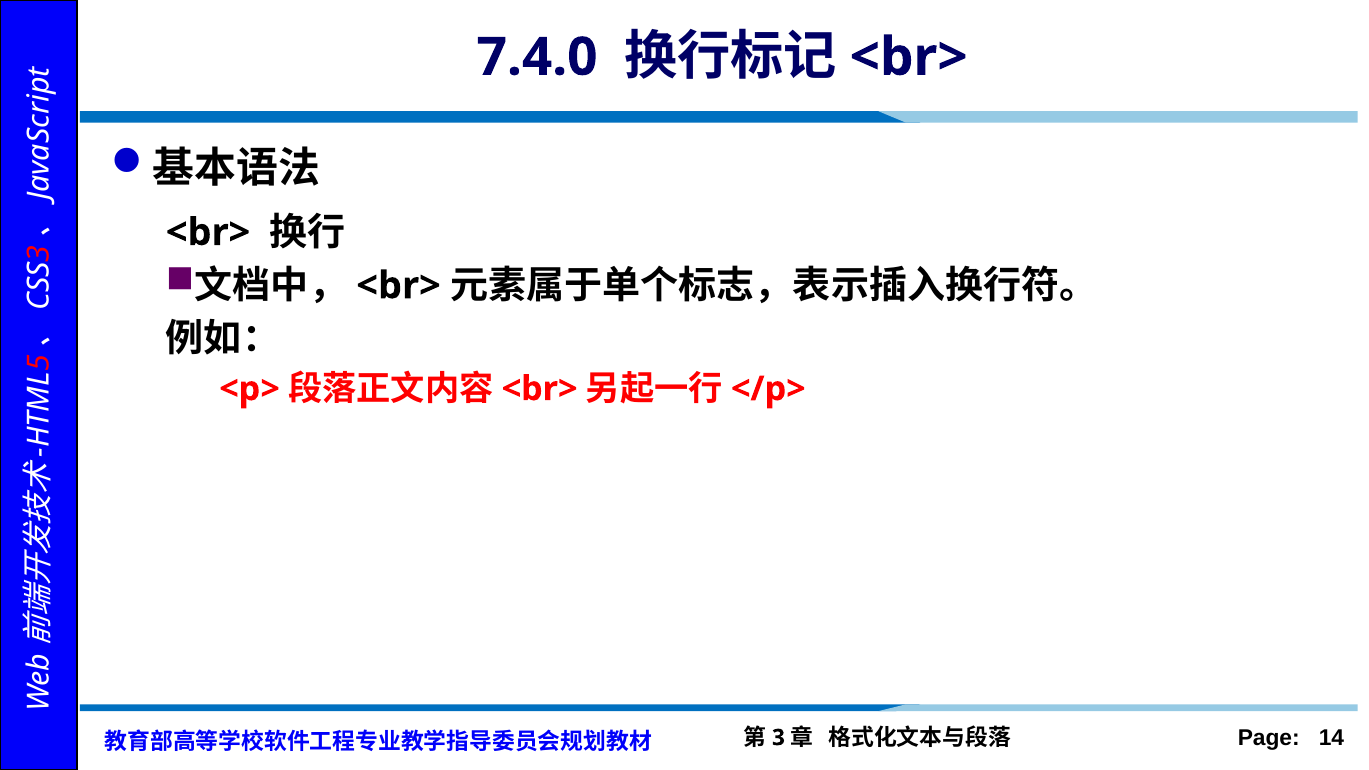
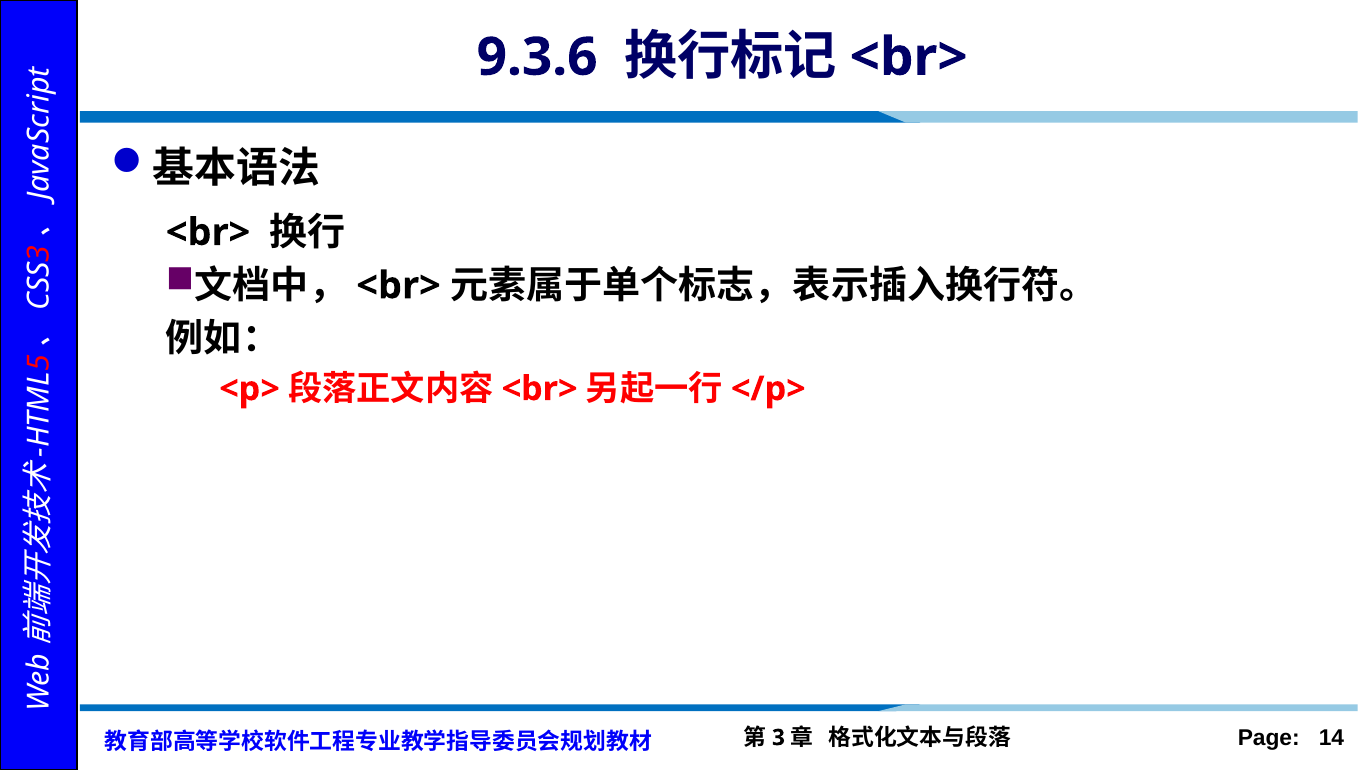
7.4.0: 7.4.0 -> 9.3.6
